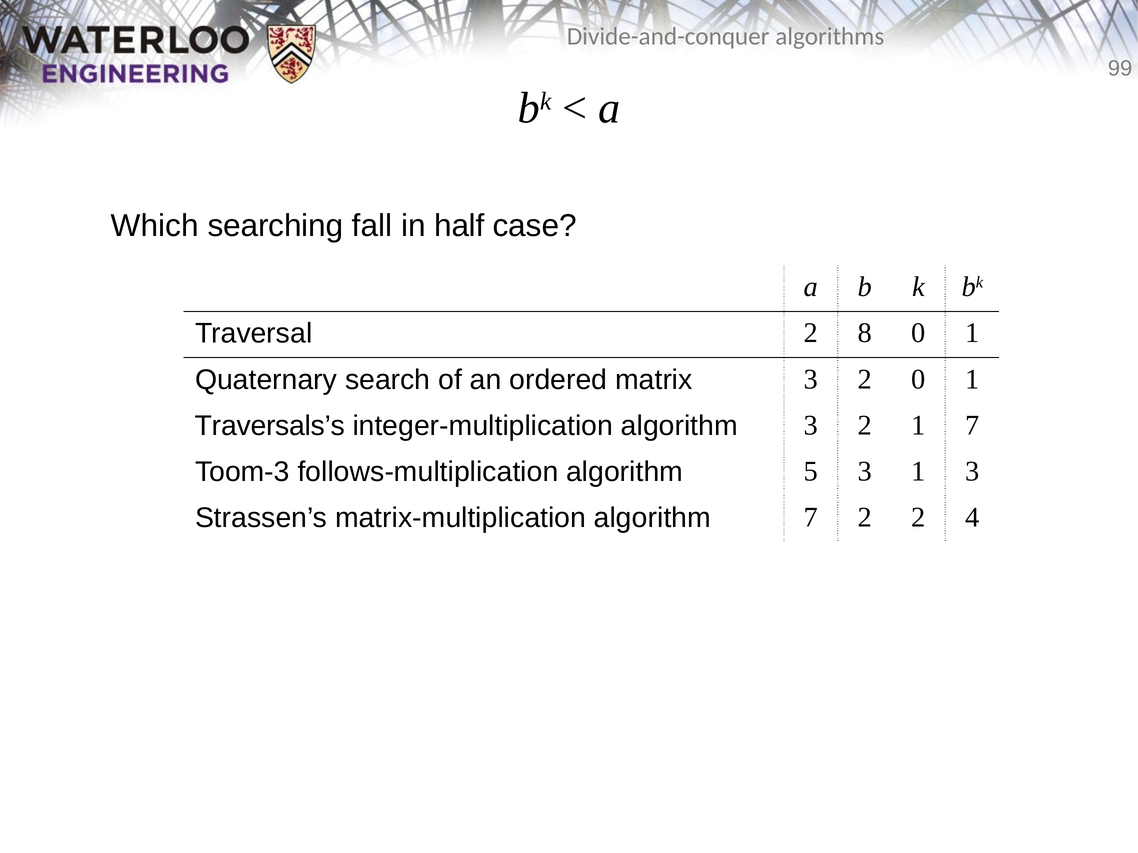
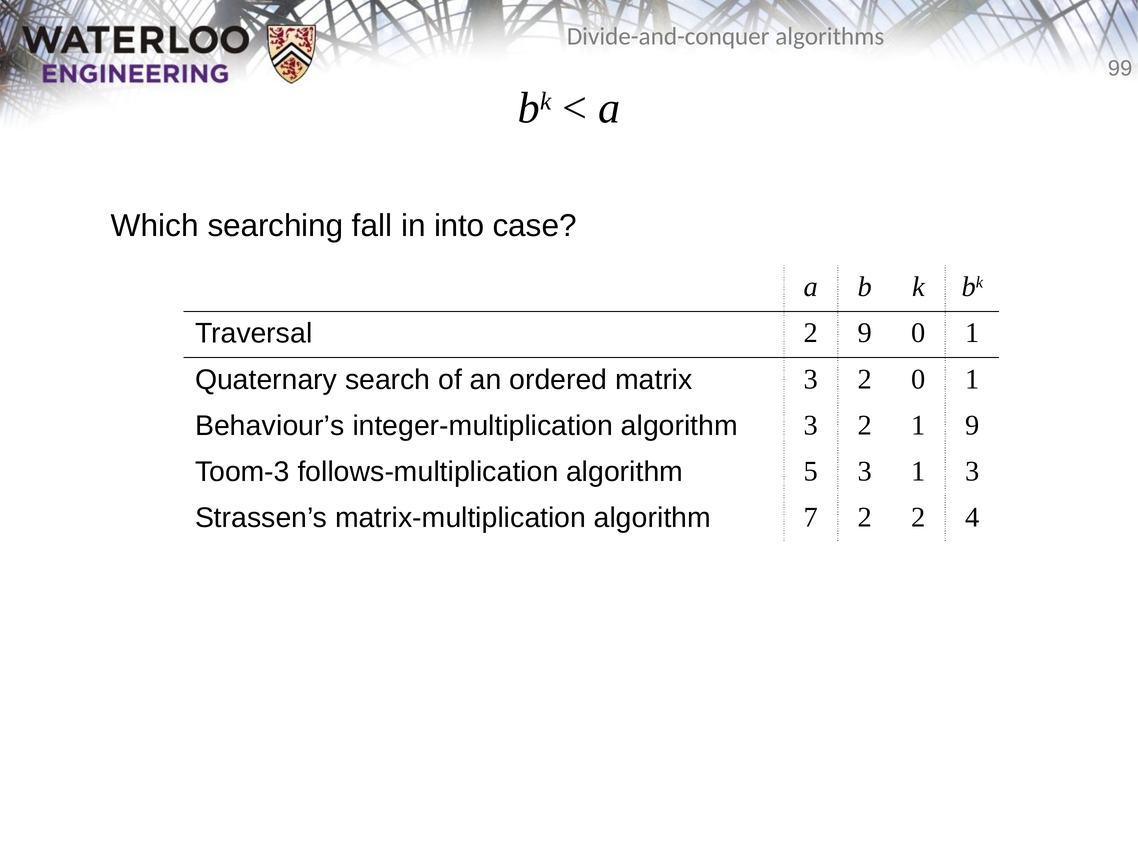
half: half -> into
2 8: 8 -> 9
Traversals’s: Traversals’s -> Behaviour’s
1 7: 7 -> 9
